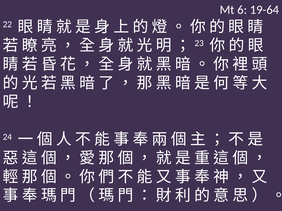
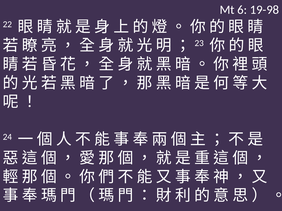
19-64: 19-64 -> 19-98
